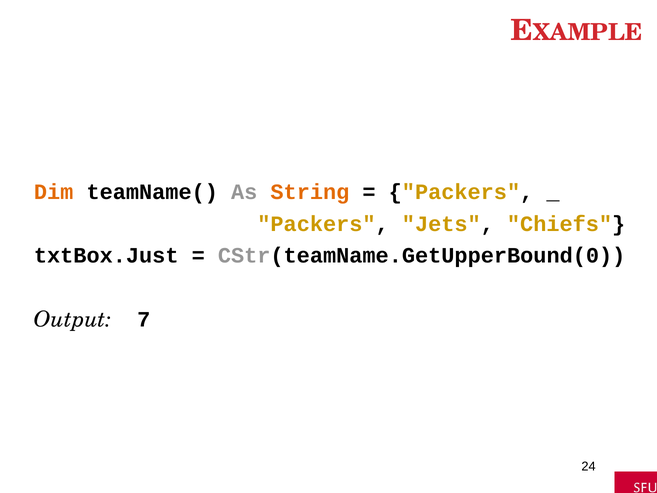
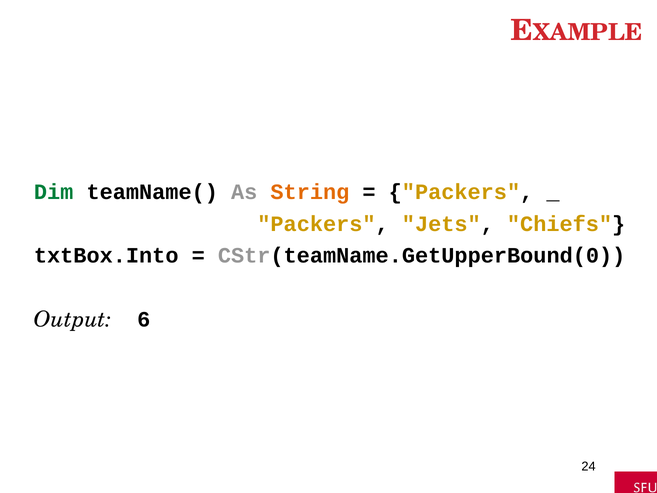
Dim colour: orange -> green
txtBox.Just: txtBox.Just -> txtBox.Into
7: 7 -> 6
